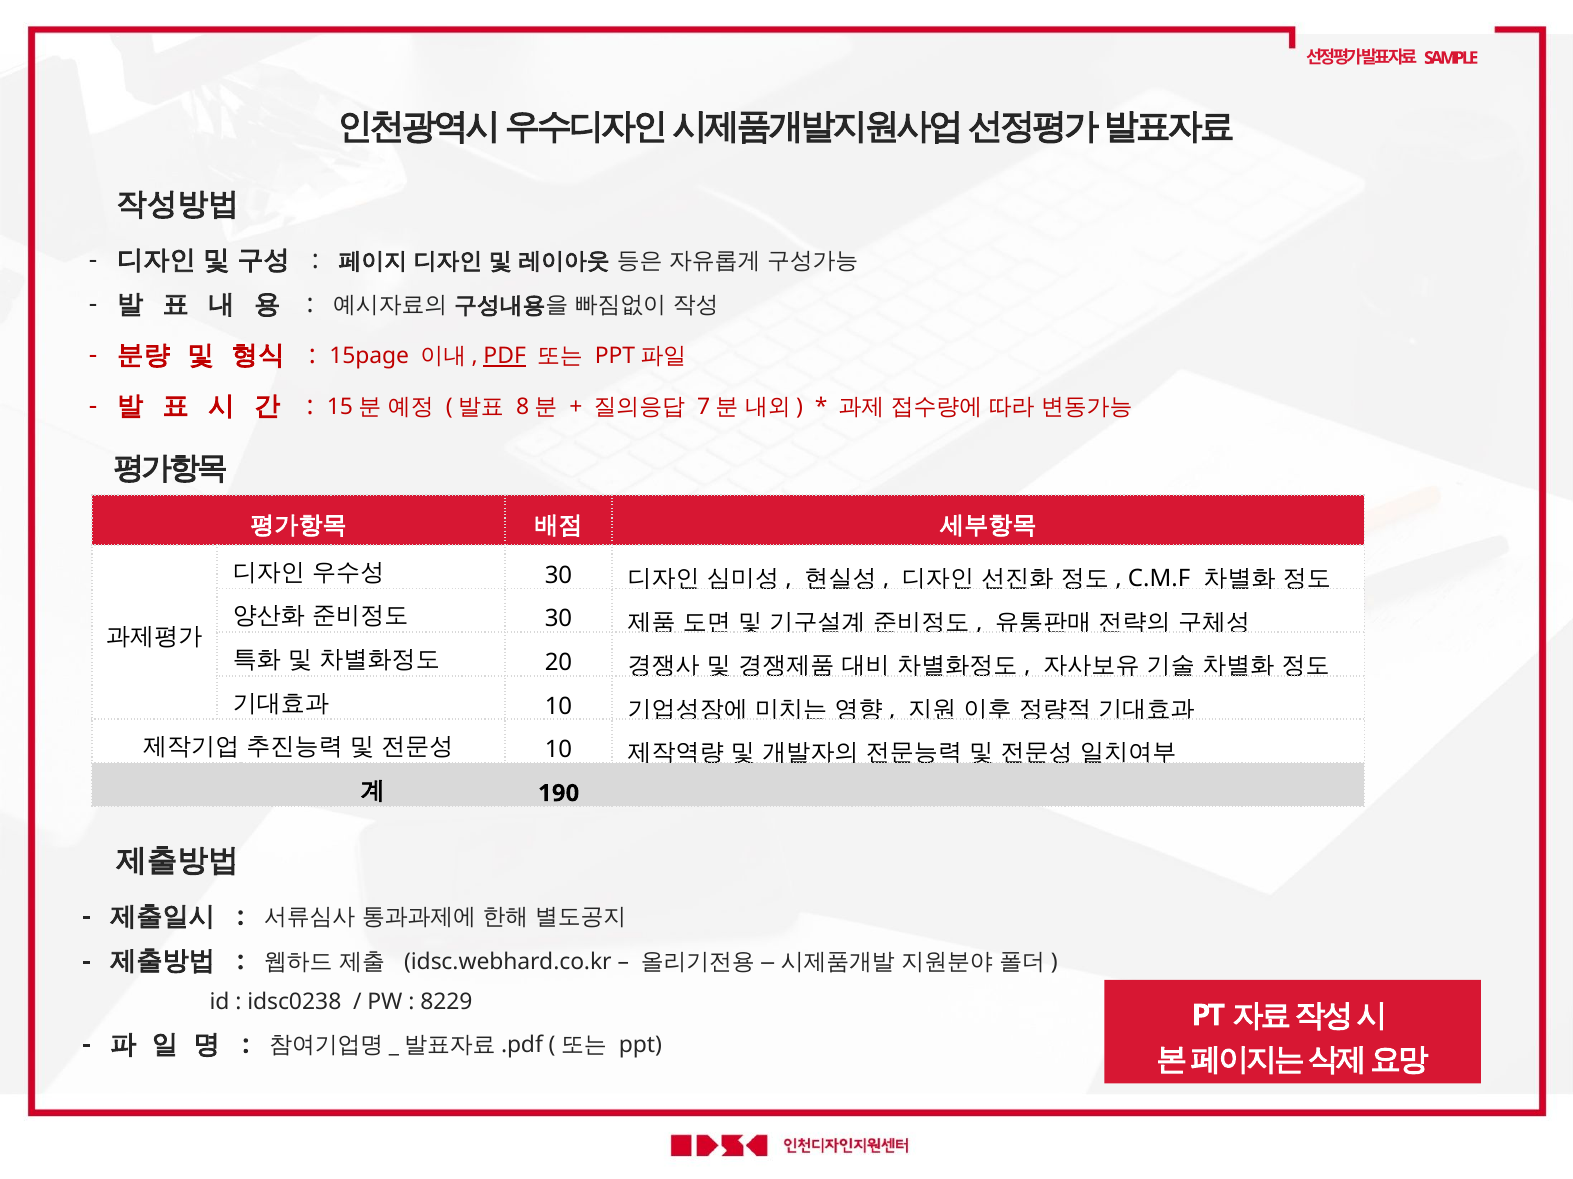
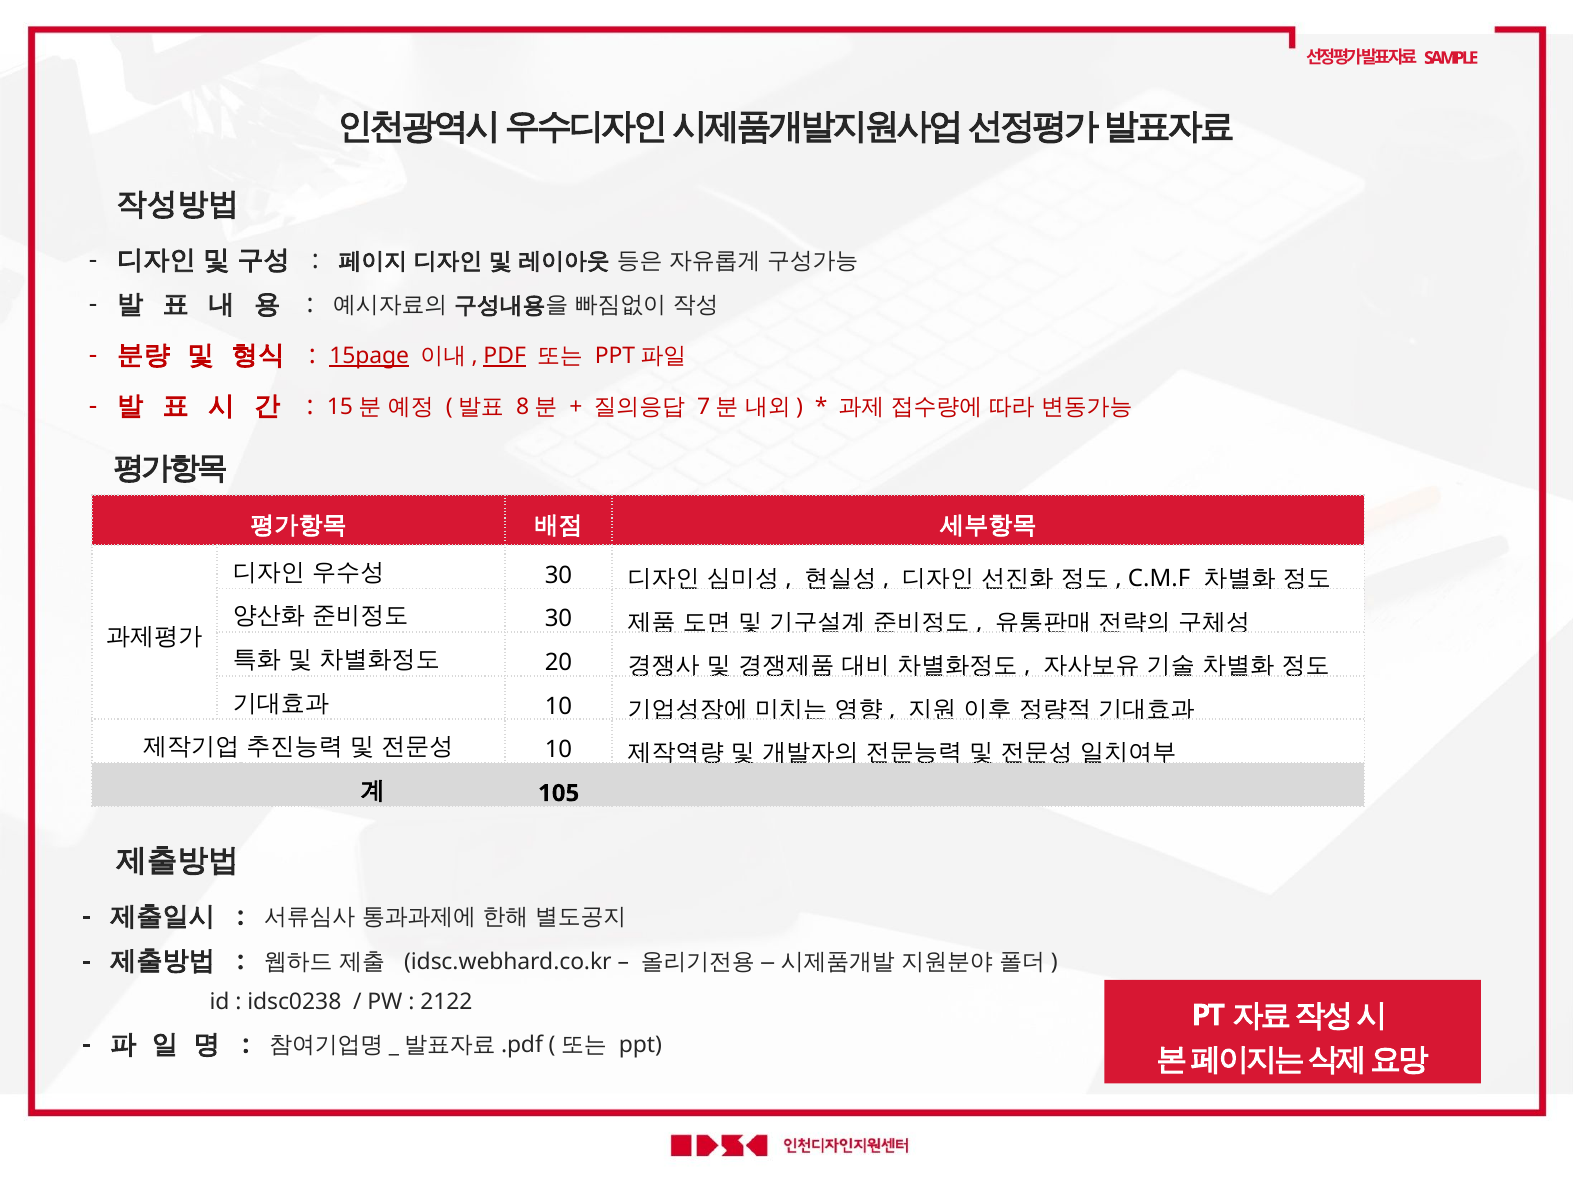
15page underline: none -> present
190: 190 -> 105
8229: 8229 -> 2122
